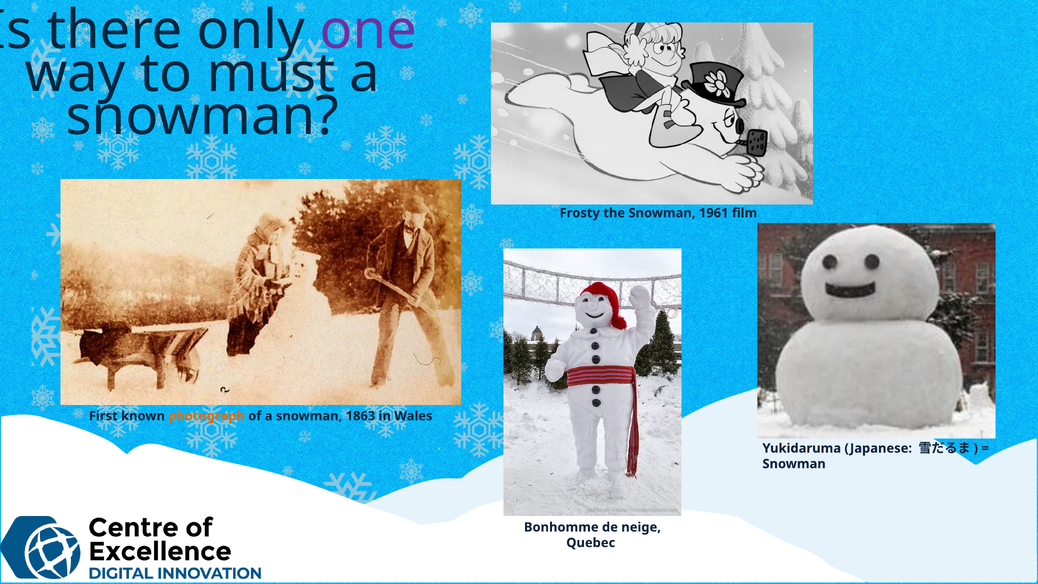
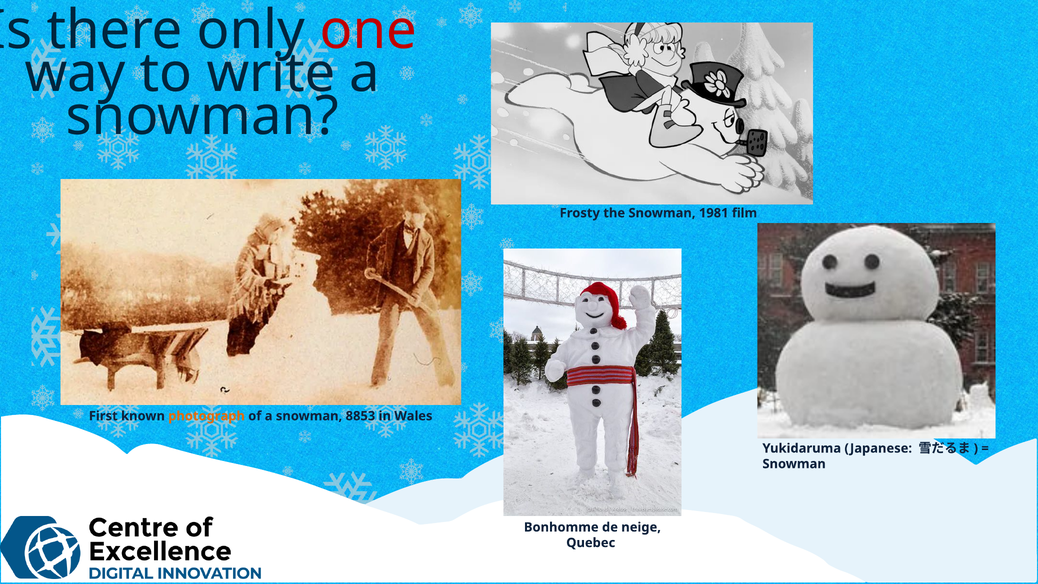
one colour: purple -> red
must: must -> write
1961: 1961 -> 1981
1863: 1863 -> 8853
